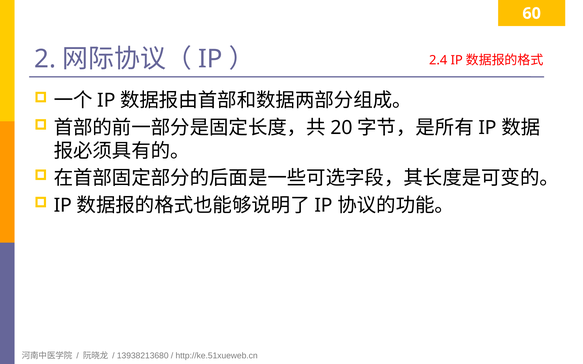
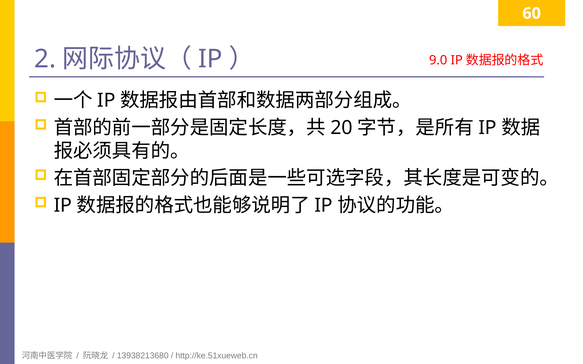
2.4: 2.4 -> 9.0
